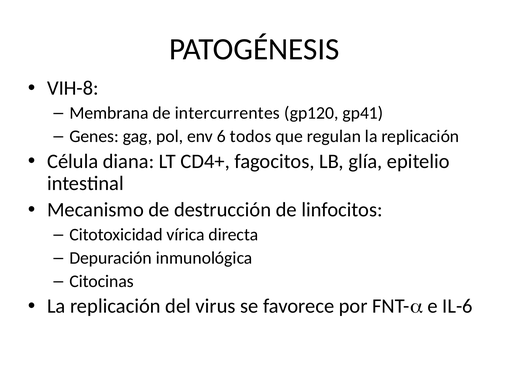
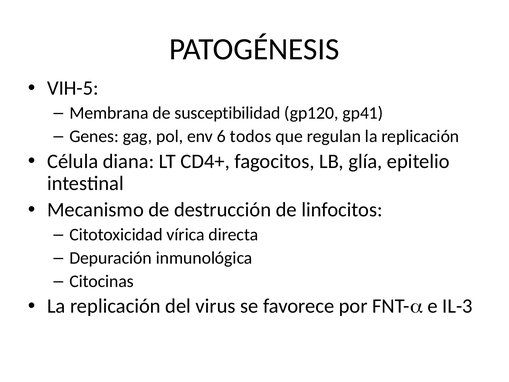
VIH-8: VIH-8 -> VIH-5
intercurrentes: intercurrentes -> susceptibilidad
IL-6: IL-6 -> IL-3
